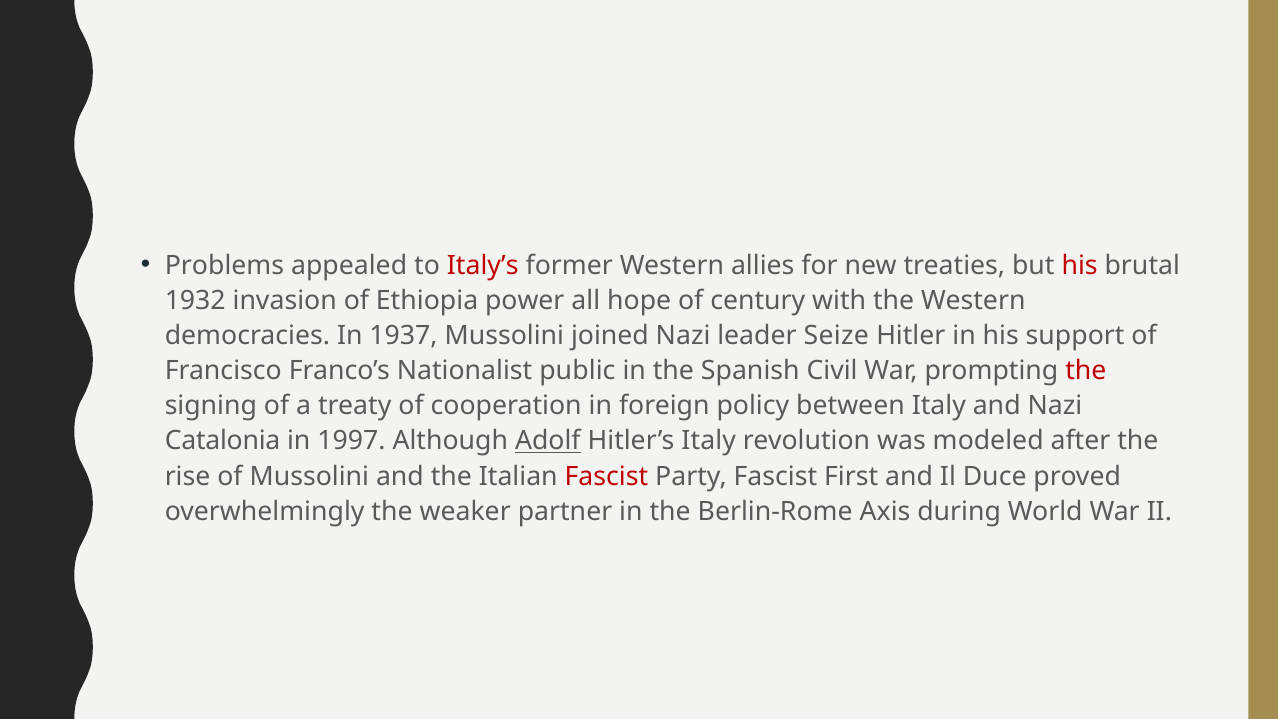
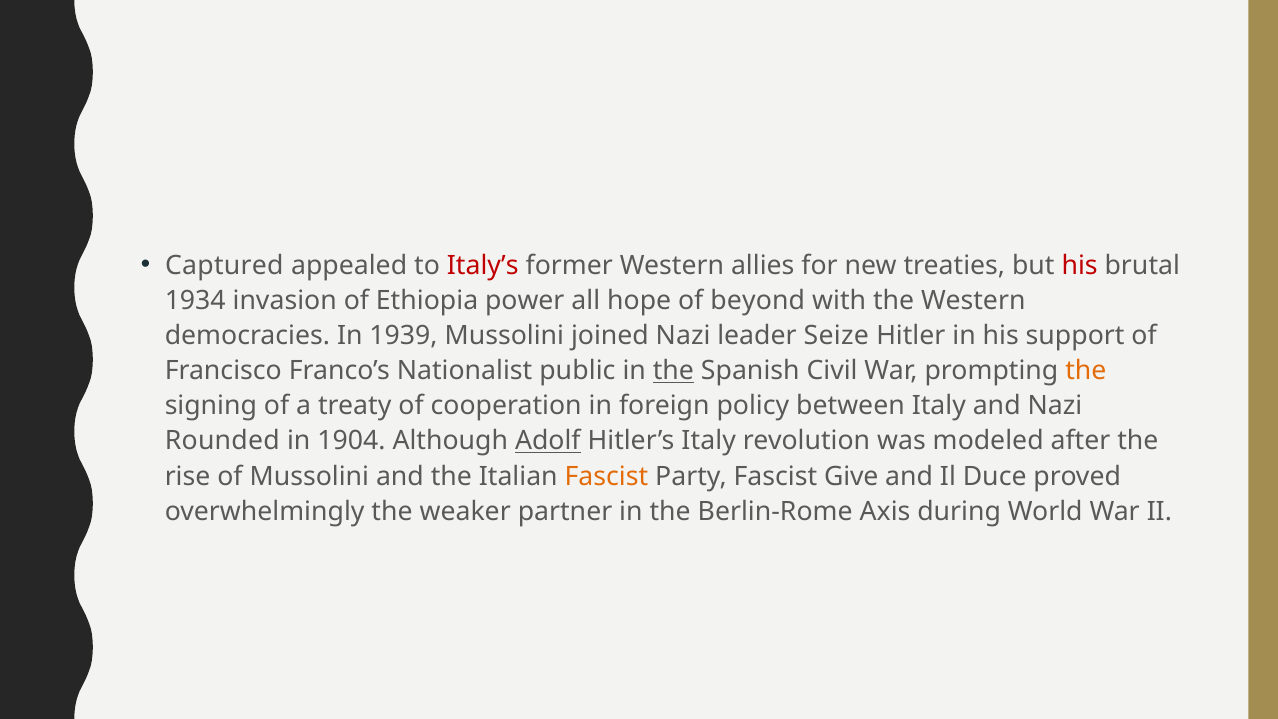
Problems: Problems -> Captured
1932: 1932 -> 1934
century: century -> beyond
1937: 1937 -> 1939
the at (673, 371) underline: none -> present
the at (1086, 371) colour: red -> orange
Catalonia: Catalonia -> Rounded
1997: 1997 -> 1904
Fascist at (606, 476) colour: red -> orange
First: First -> Give
